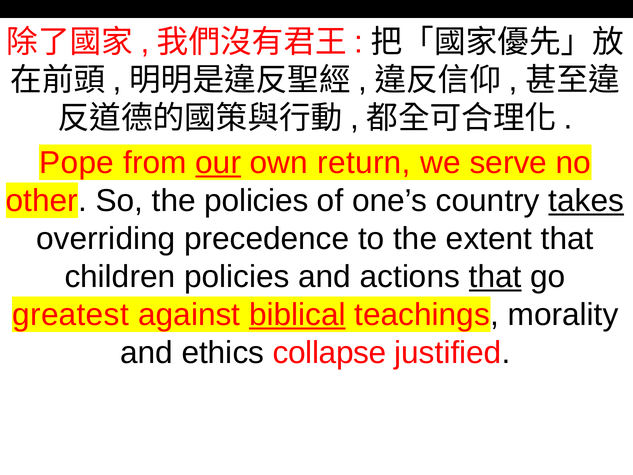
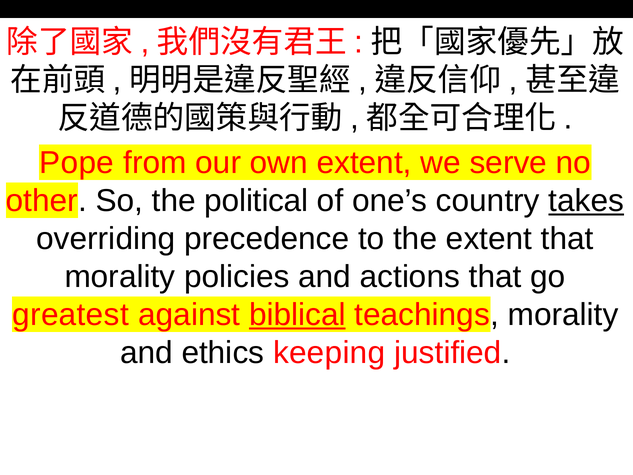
our underline: present -> none
own return: return -> extent
the policies: policies -> political
children at (120, 277): children -> morality
that at (495, 277) underline: present -> none
collapse: collapse -> keeping
